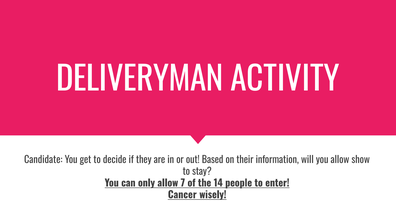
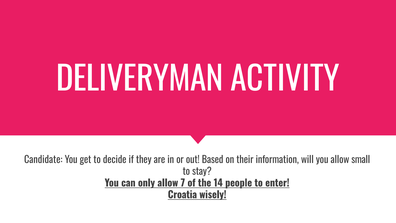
show: show -> small
Cancer: Cancer -> Croatia
